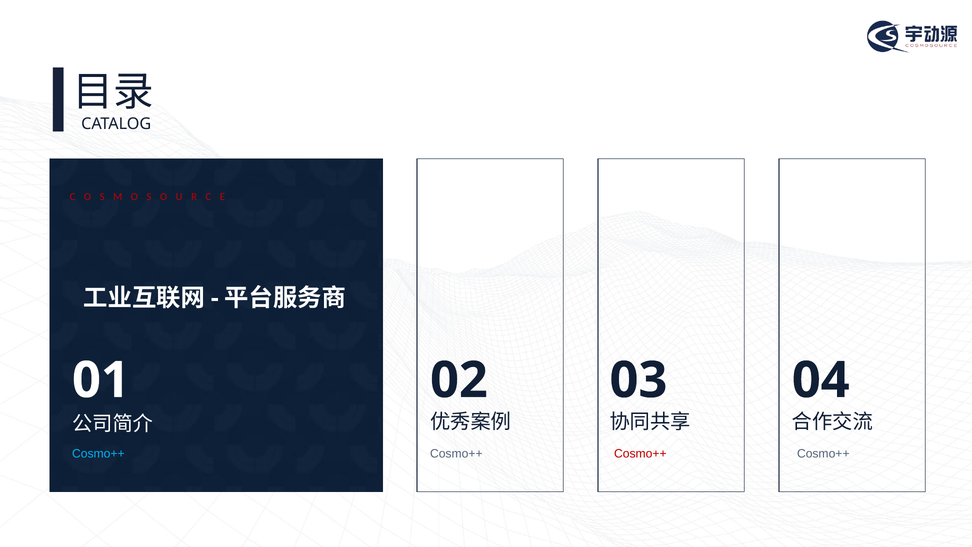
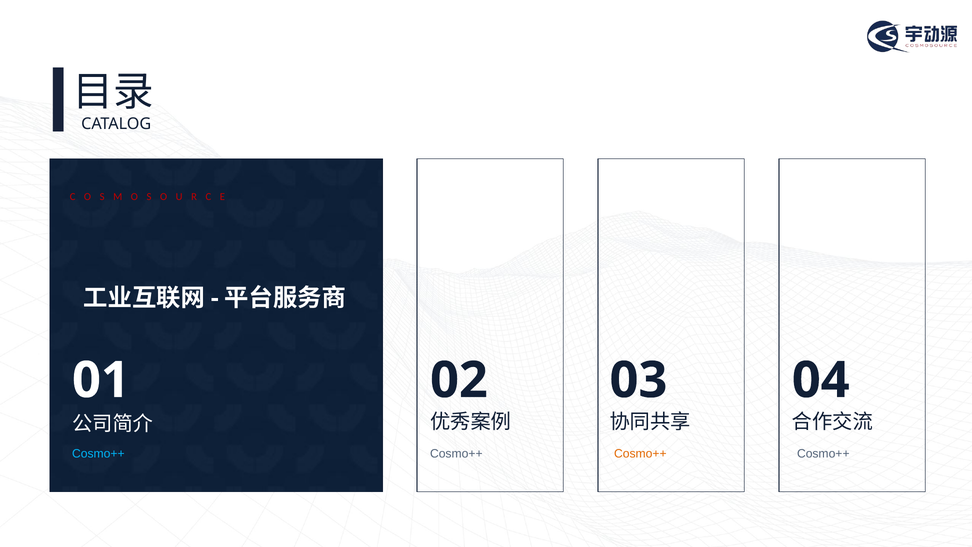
Cosmo++ at (640, 453) colour: red -> orange
